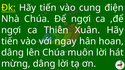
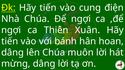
ngay: ngay -> bánh
